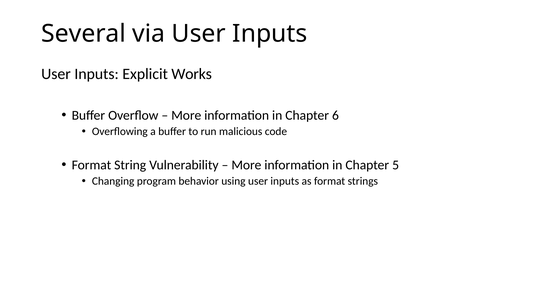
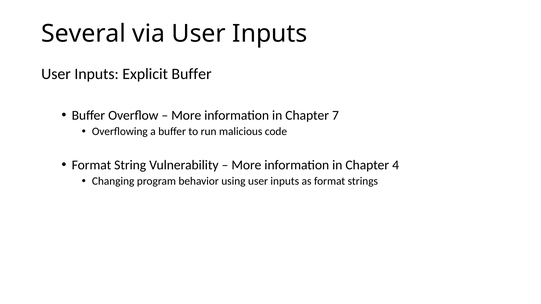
Explicit Works: Works -> Buffer
6: 6 -> 7
5: 5 -> 4
